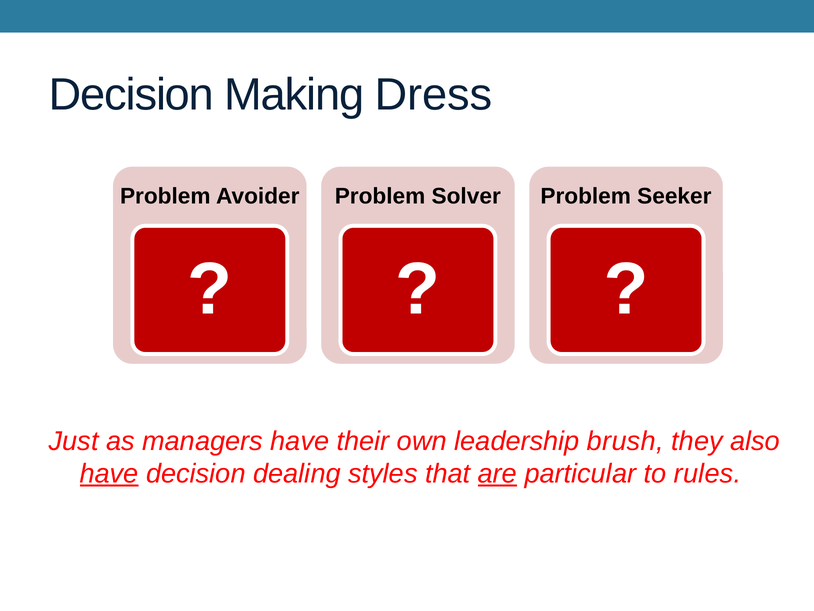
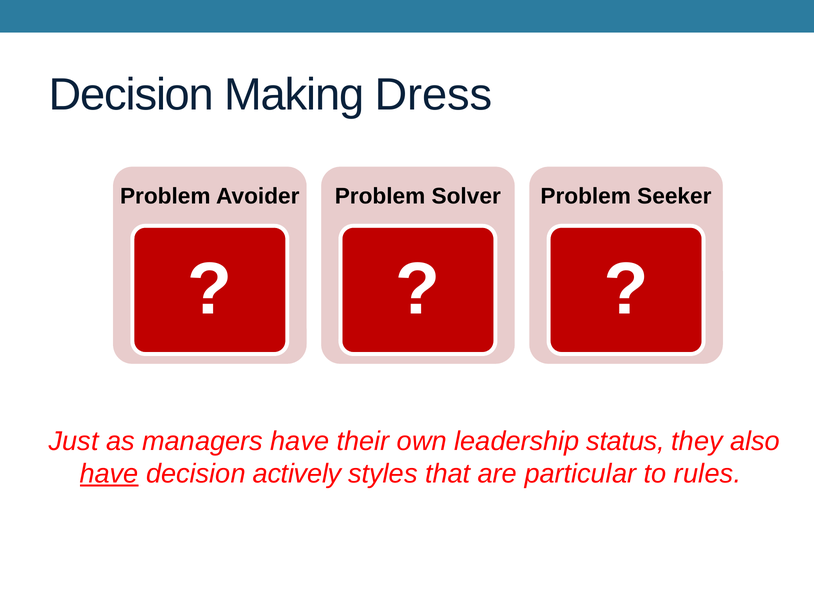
brush: brush -> status
dealing: dealing -> actively
are underline: present -> none
